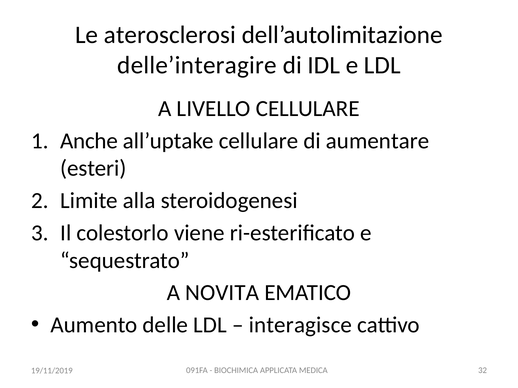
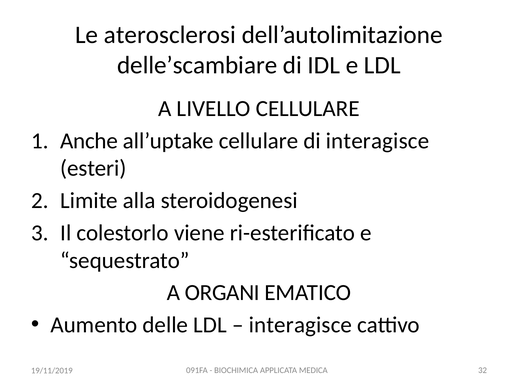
delle’interagire: delle’interagire -> delle’scambiare
di aumentare: aumentare -> interagisce
NOVITA: NOVITA -> ORGANI
